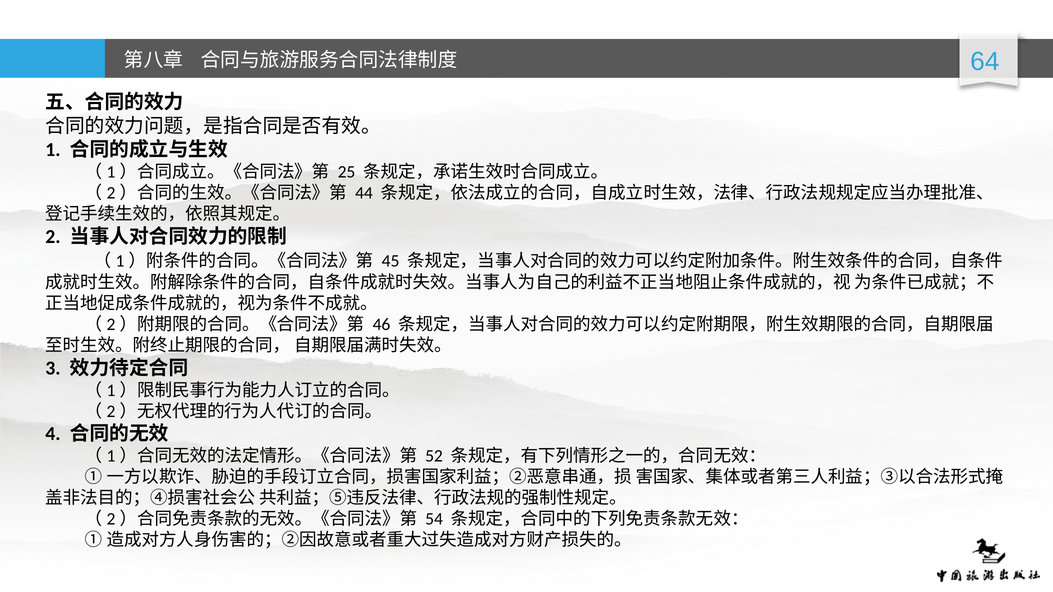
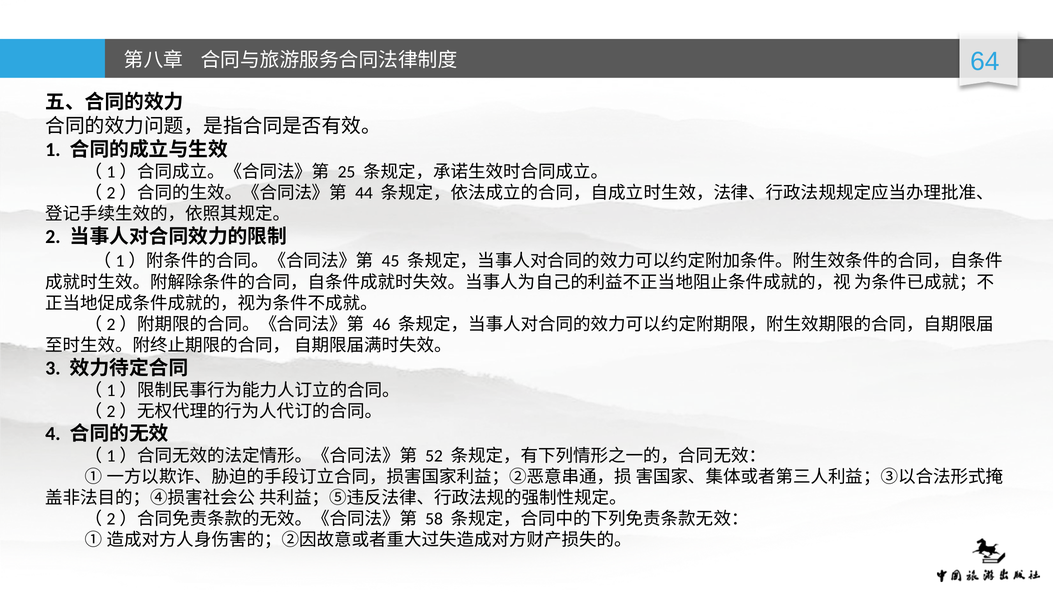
54: 54 -> 58
